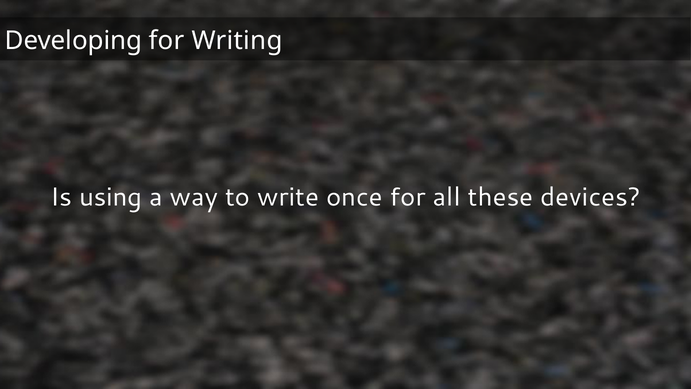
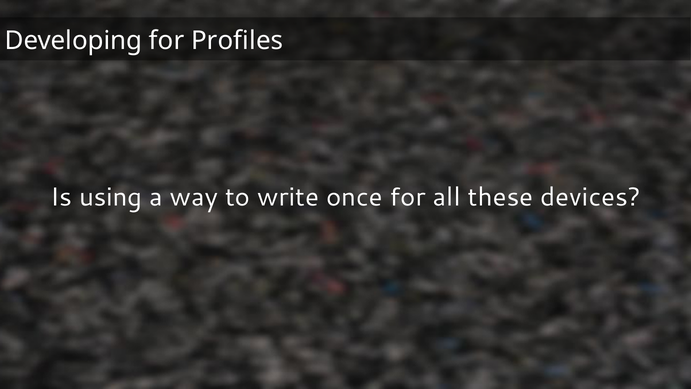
Writing: Writing -> Profiles
